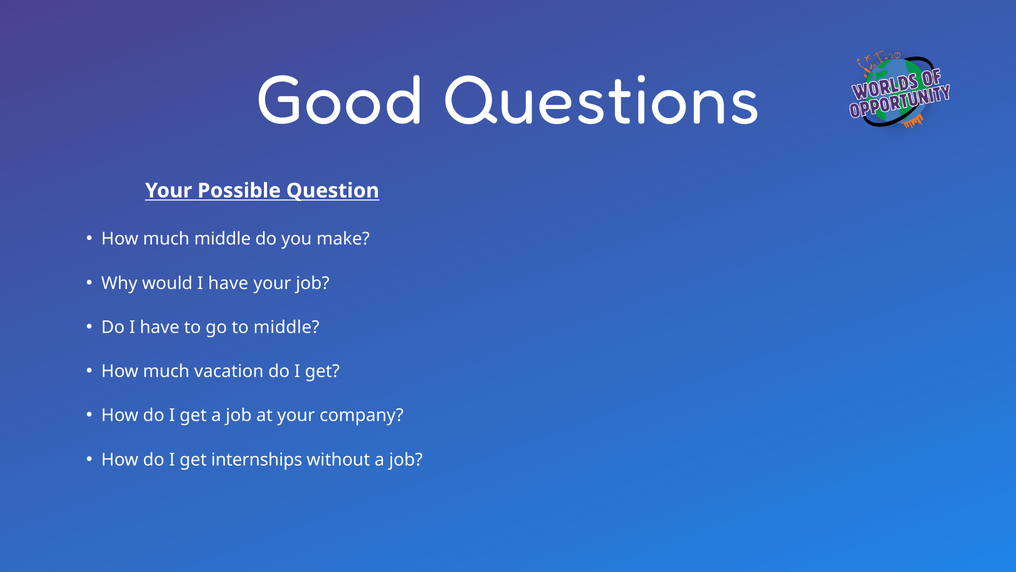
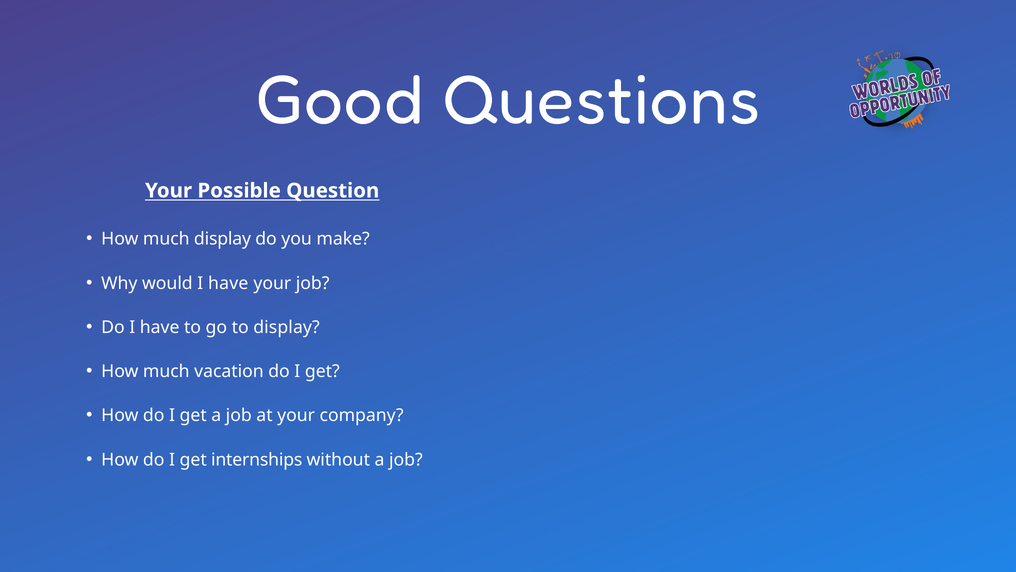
much middle: middle -> display
to middle: middle -> display
